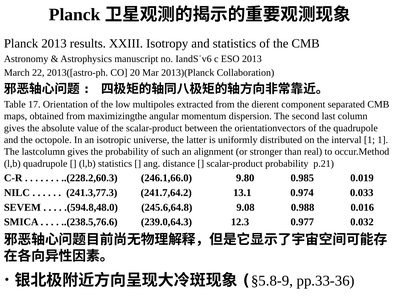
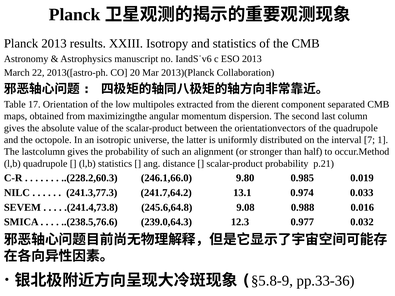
interval 1: 1 -> 7
real: real -> half
.(594.8,48.0: .(594.8,48.0 -> .(241.4,73.8
